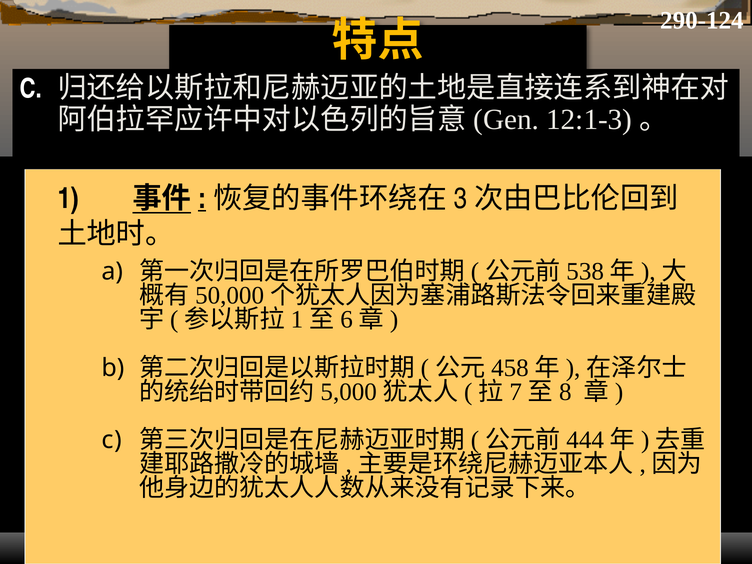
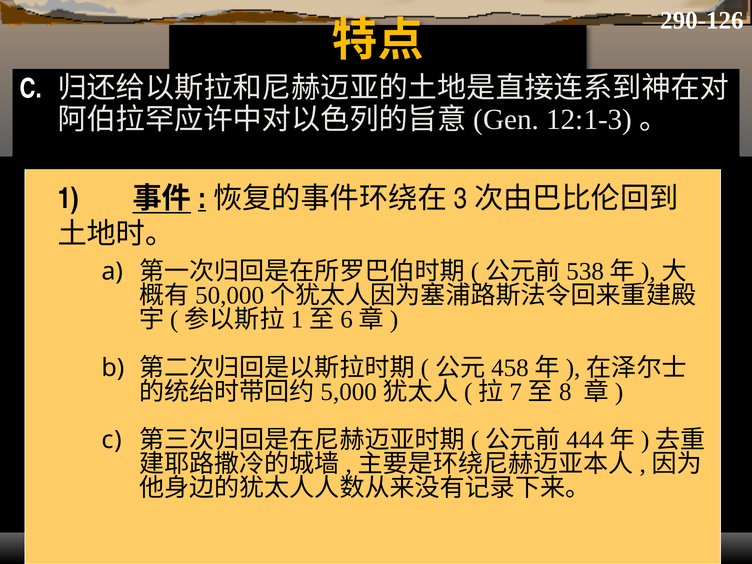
290-124: 290-124 -> 290-126
